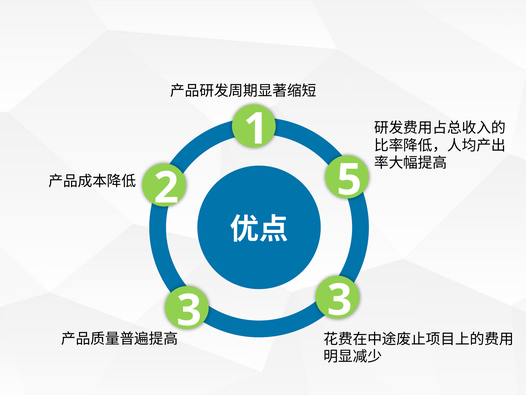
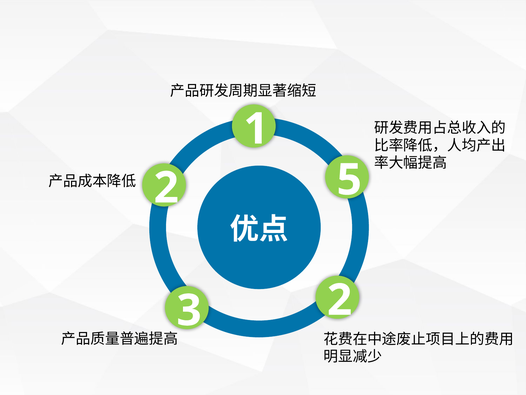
3 3: 3 -> 2
